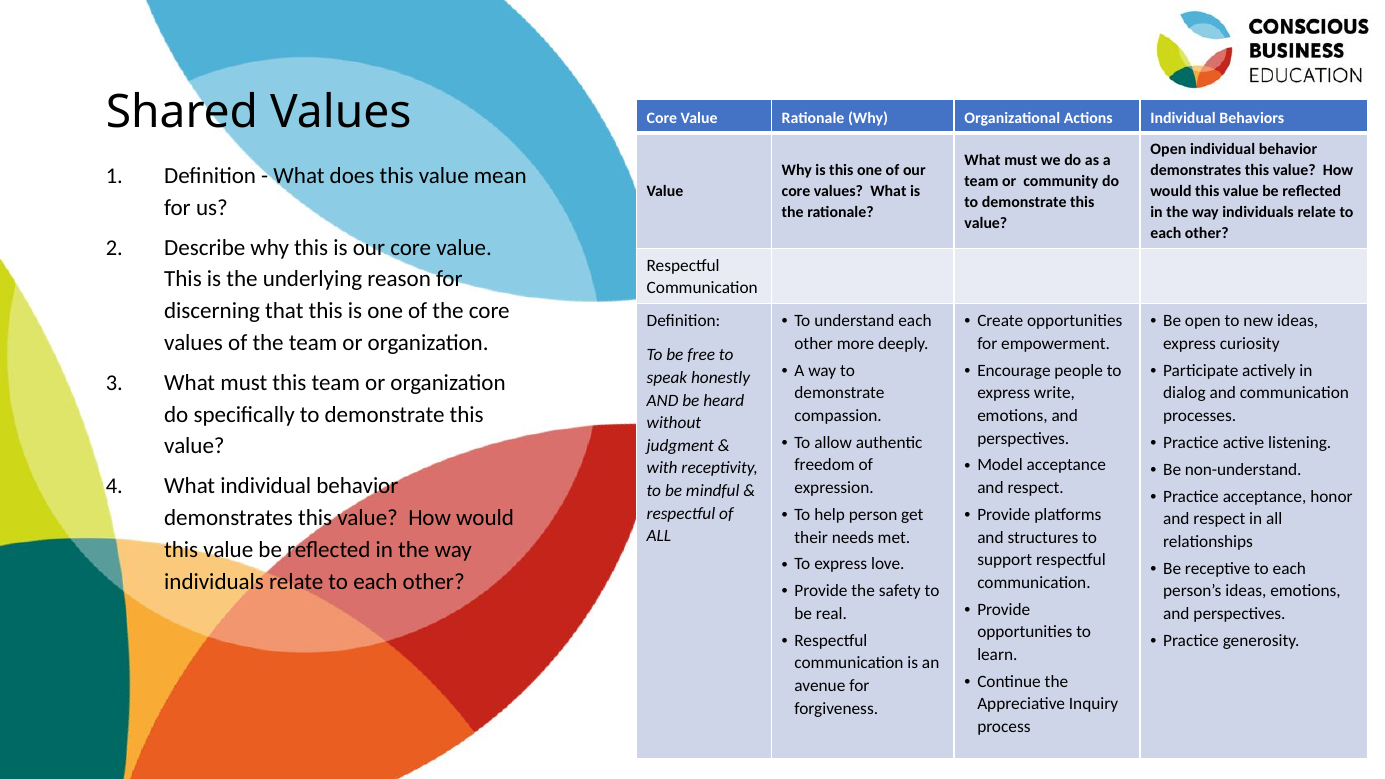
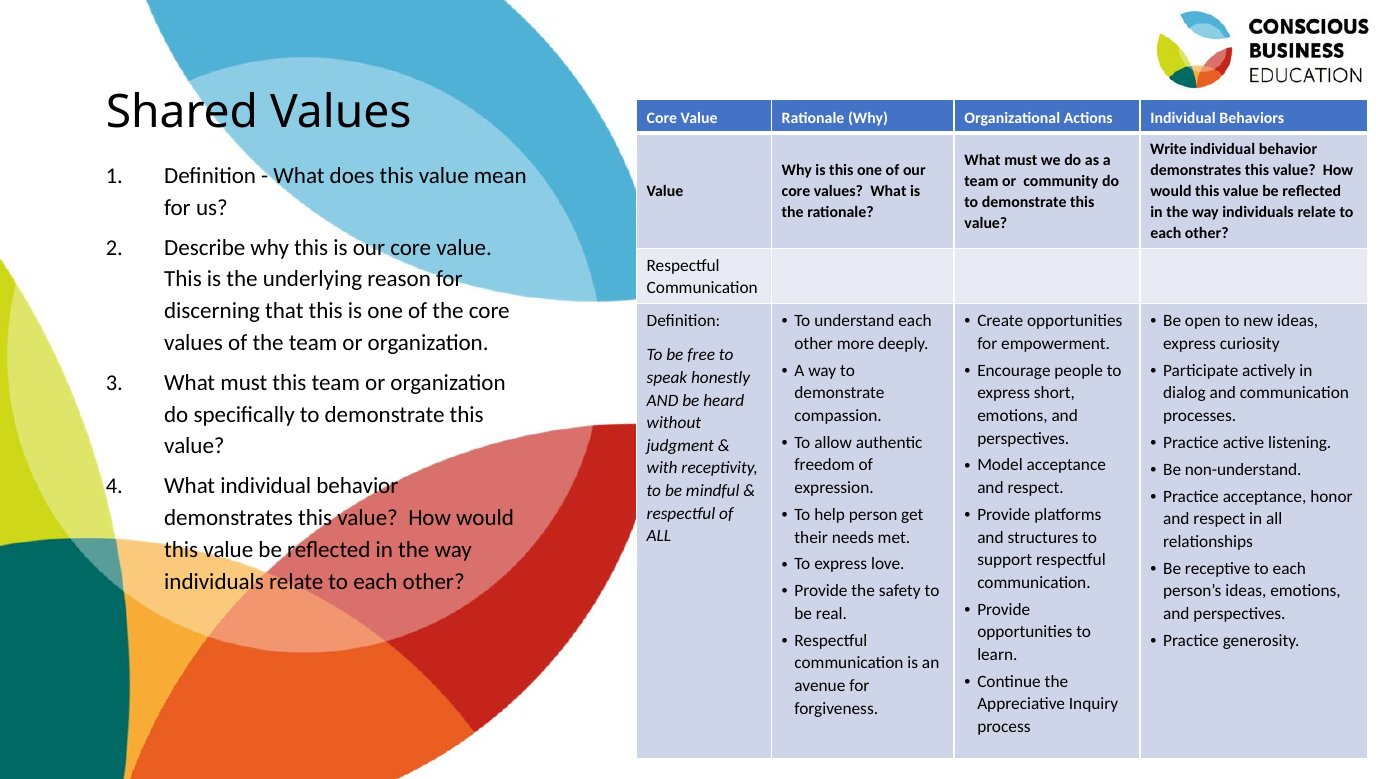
Open at (1168, 150): Open -> Write
write: write -> short
